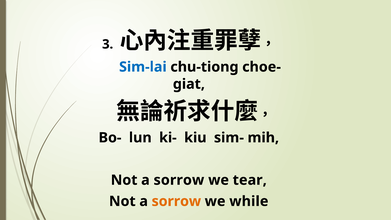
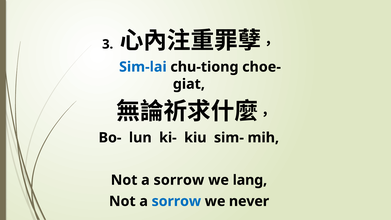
tear: tear -> lang
sorrow at (176, 201) colour: orange -> blue
while: while -> never
